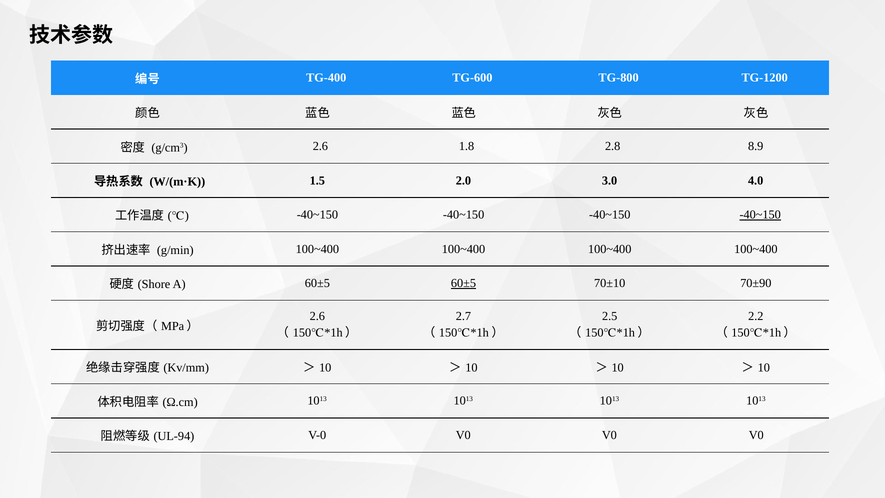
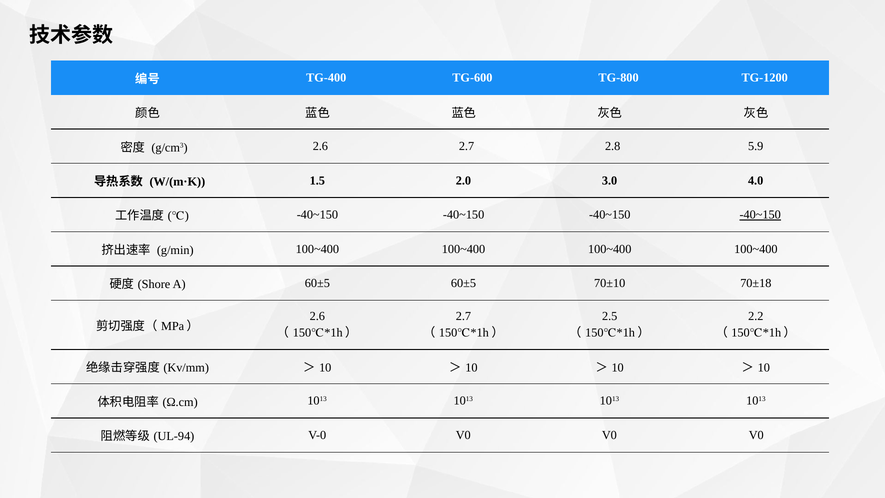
2.6 1.8: 1.8 -> 2.7
8.9: 8.9 -> 5.9
60±5 at (464, 283) underline: present -> none
70±90: 70±90 -> 70±18
